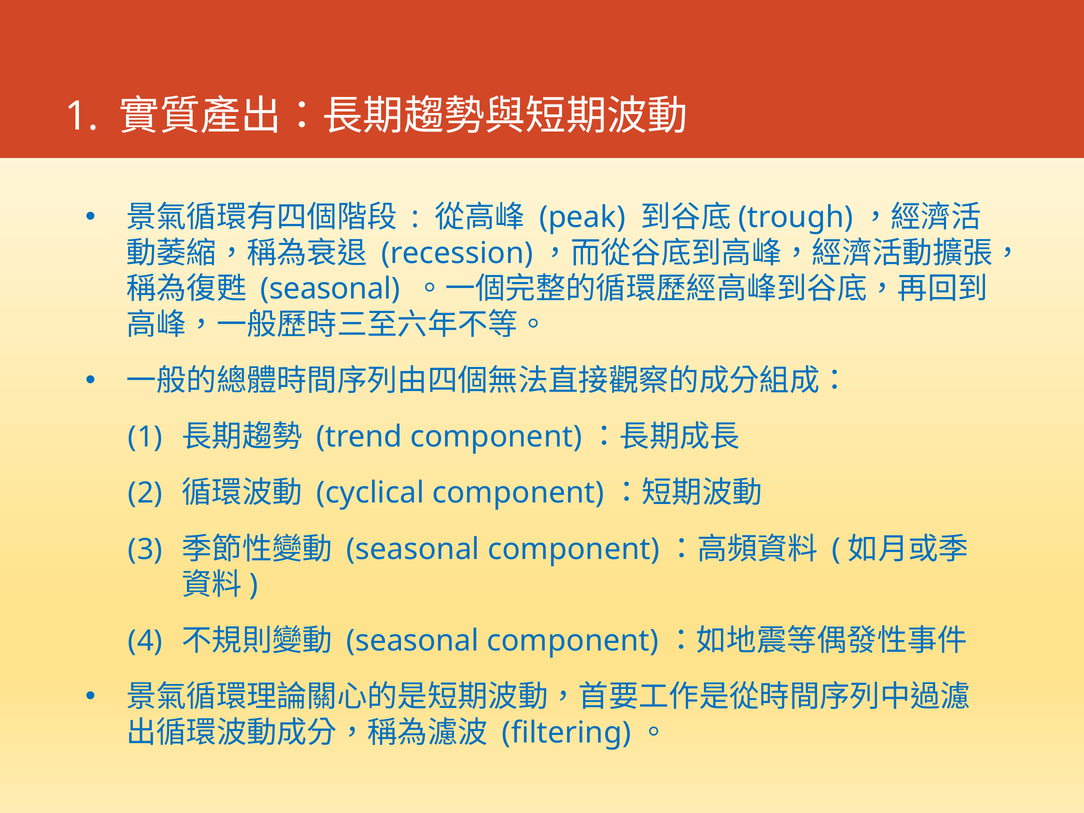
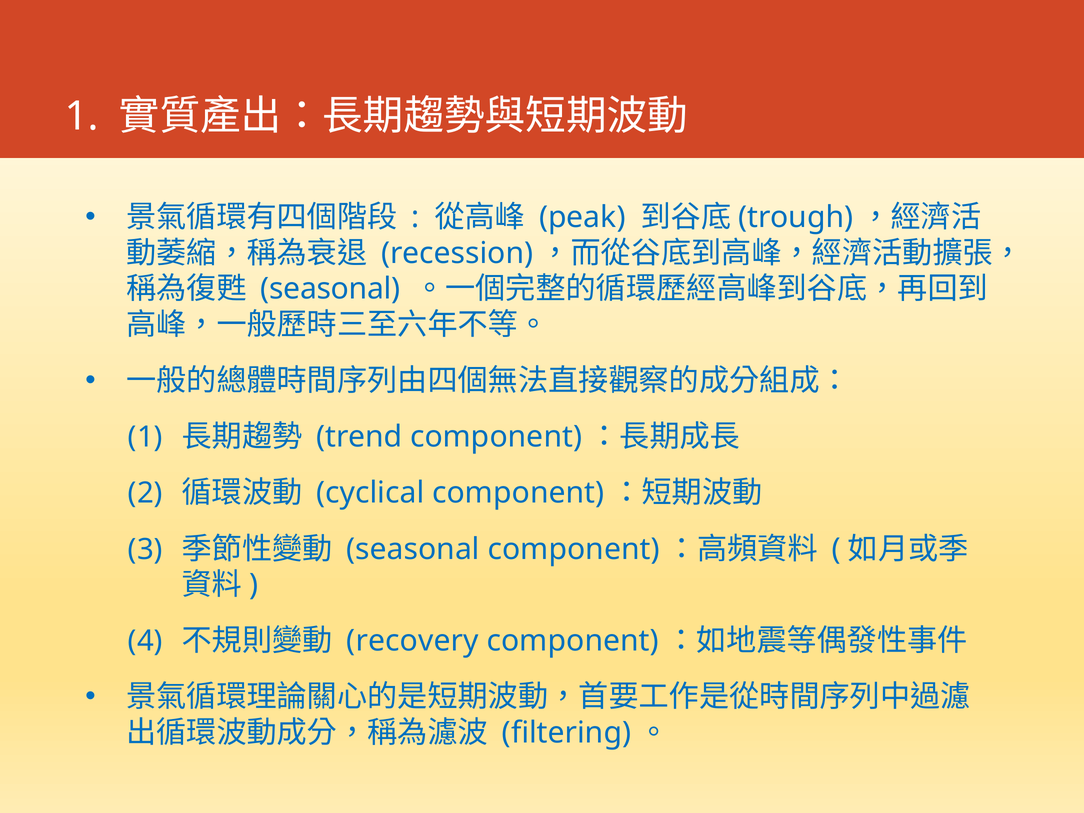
seasonal at (413, 641): seasonal -> recovery
